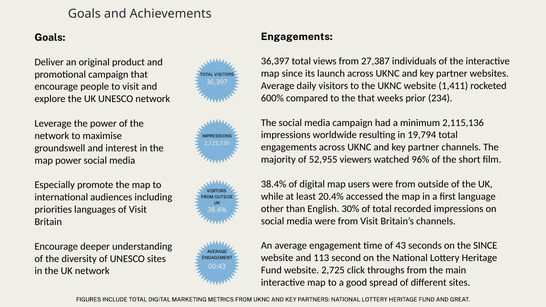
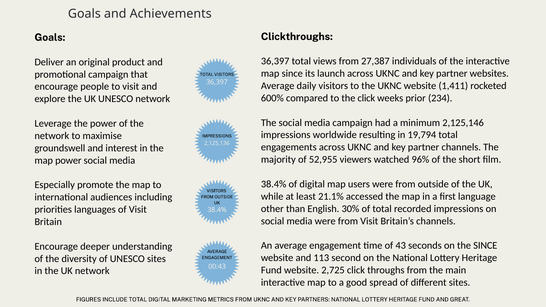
Engagements at (297, 37): Engagements -> Clickthroughs
the that: that -> click
2,115,136: 2,115,136 -> 2,125,146
20.4%: 20.4% -> 21.1%
